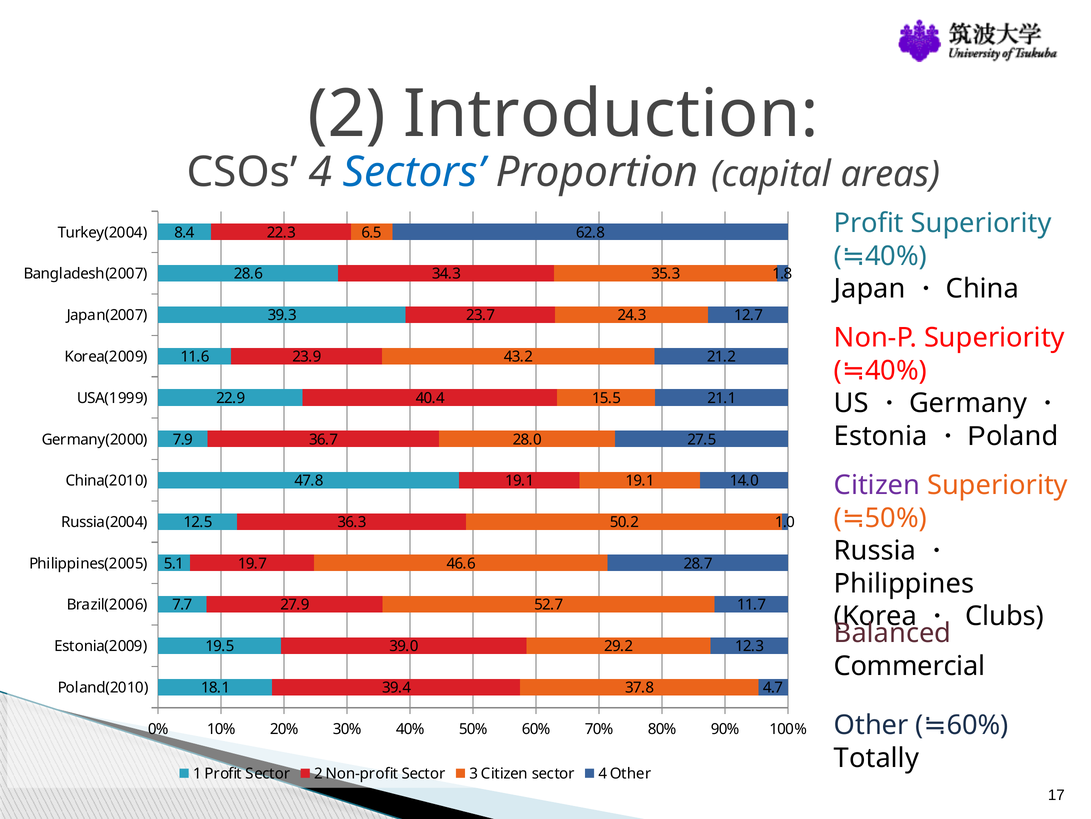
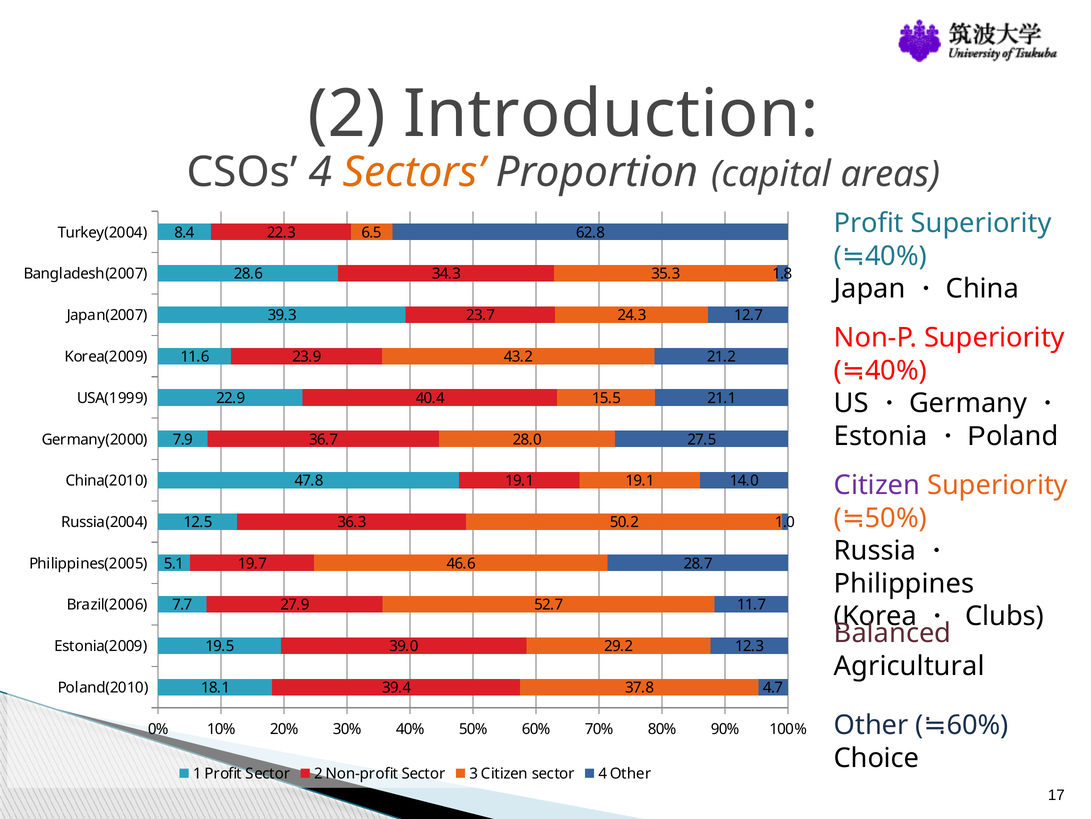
Sectors colour: blue -> orange
Commercial: Commercial -> Agricultural
Totally: Totally -> Choice
